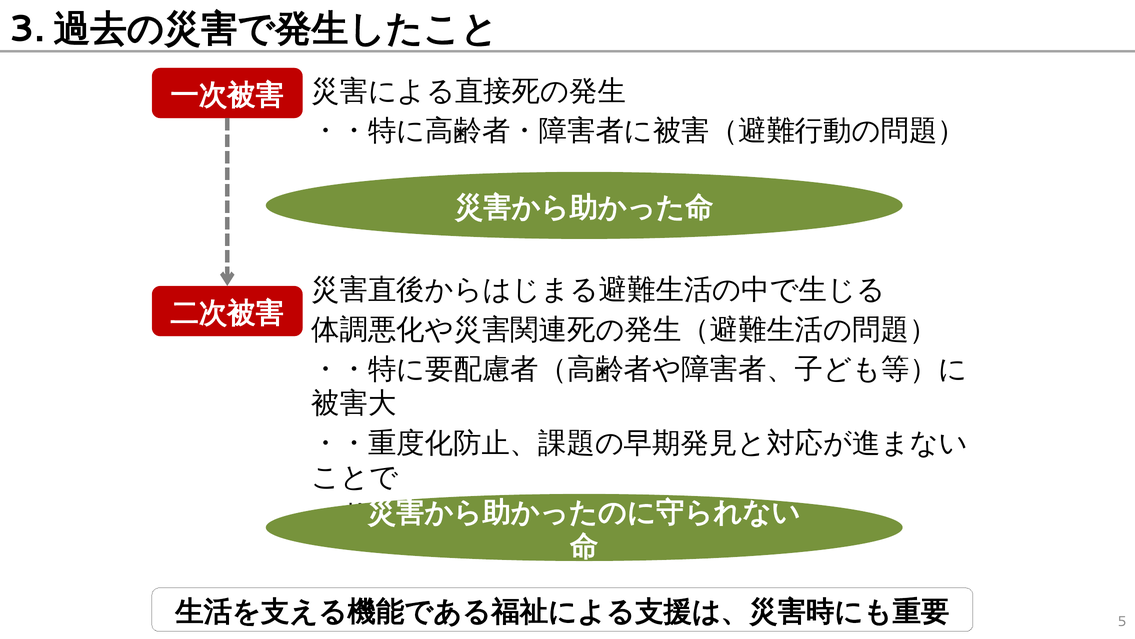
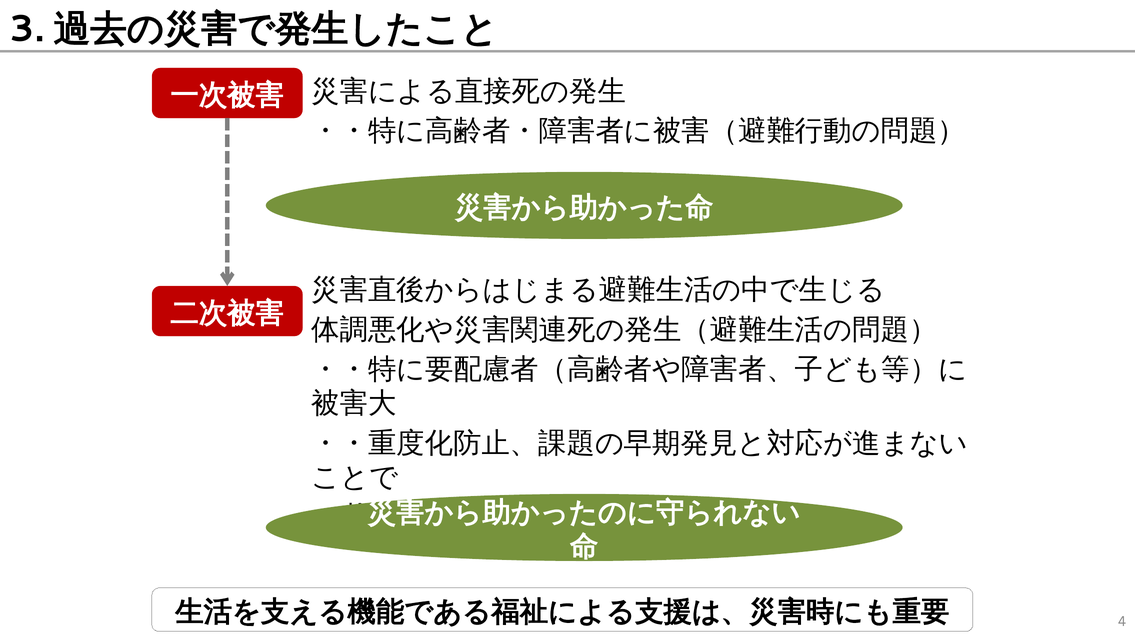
5: 5 -> 4
